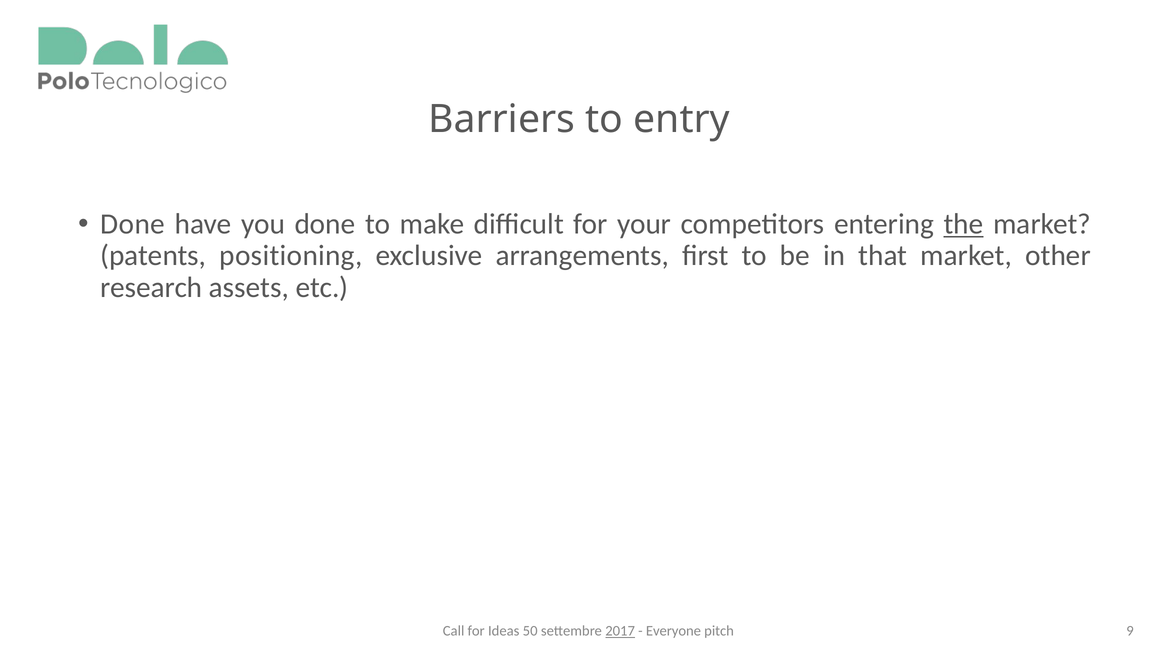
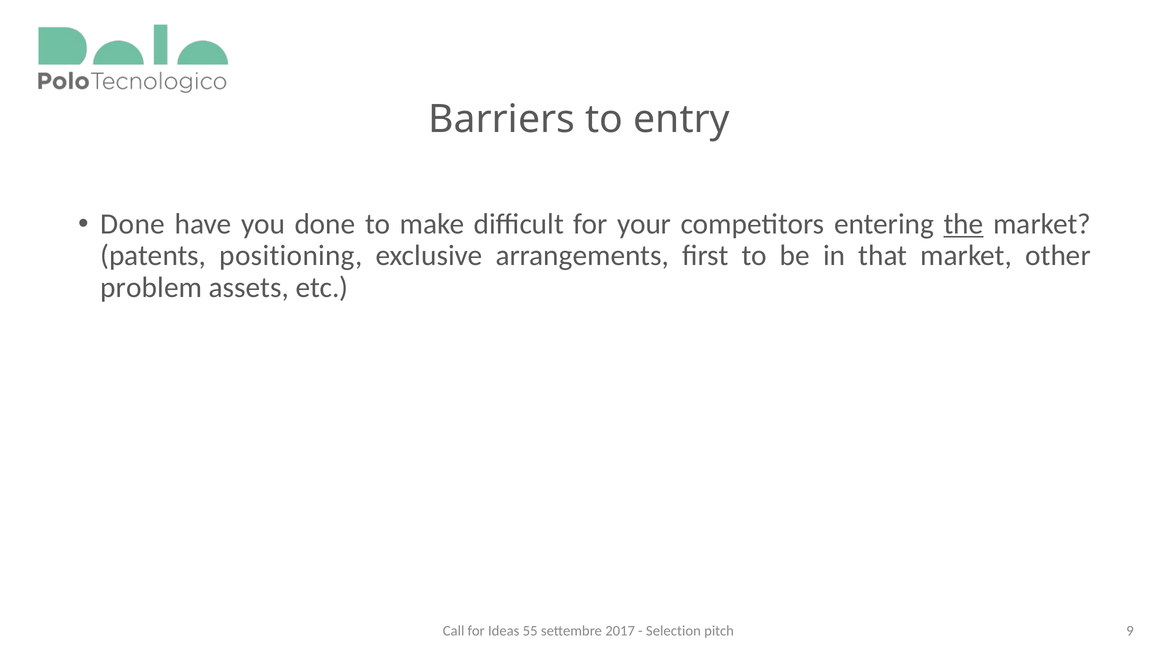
research: research -> problem
50: 50 -> 55
2017 underline: present -> none
Everyone: Everyone -> Selection
